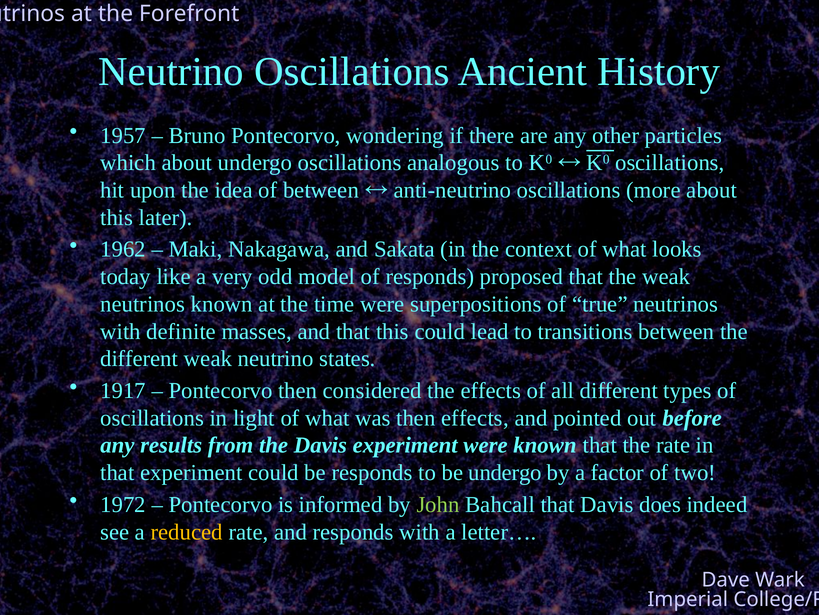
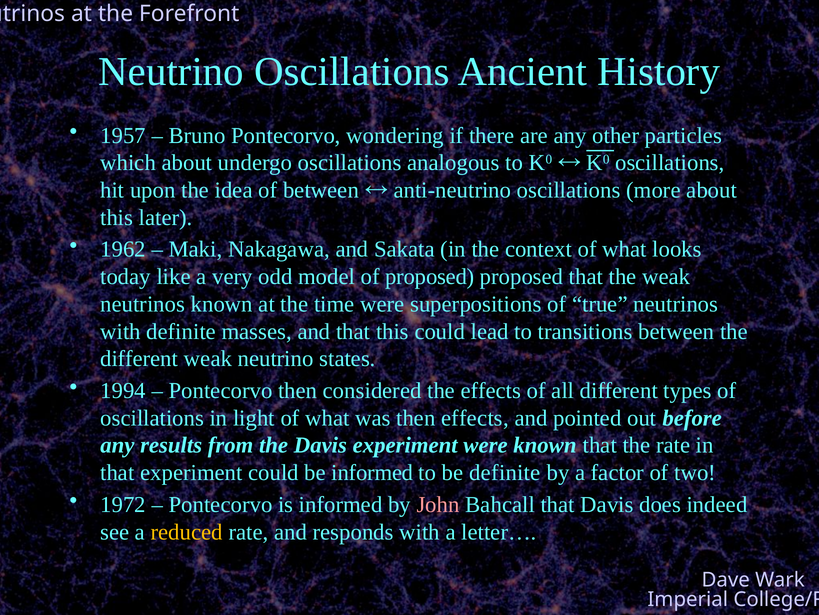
of responds: responds -> proposed
1917: 1917 -> 1994
be responds: responds -> informed
be undergo: undergo -> definite
John colour: light green -> pink
